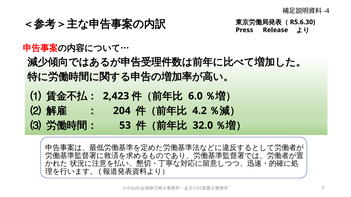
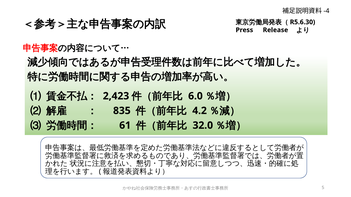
204: 204 -> 835
53: 53 -> 61
